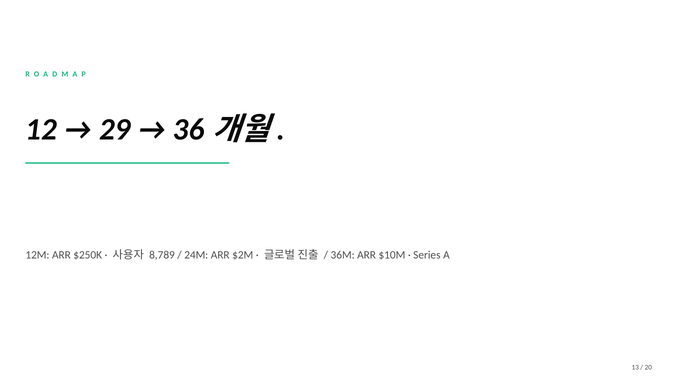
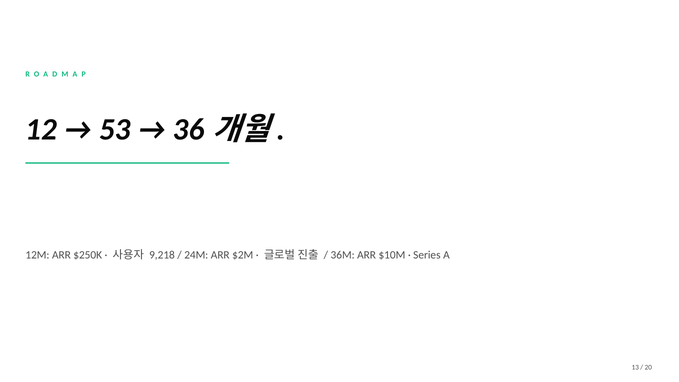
29: 29 -> 53
8,789: 8,789 -> 9,218
